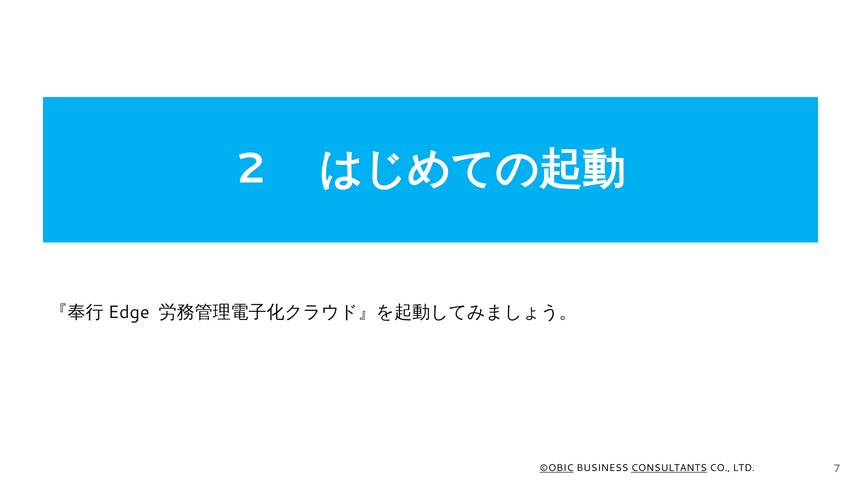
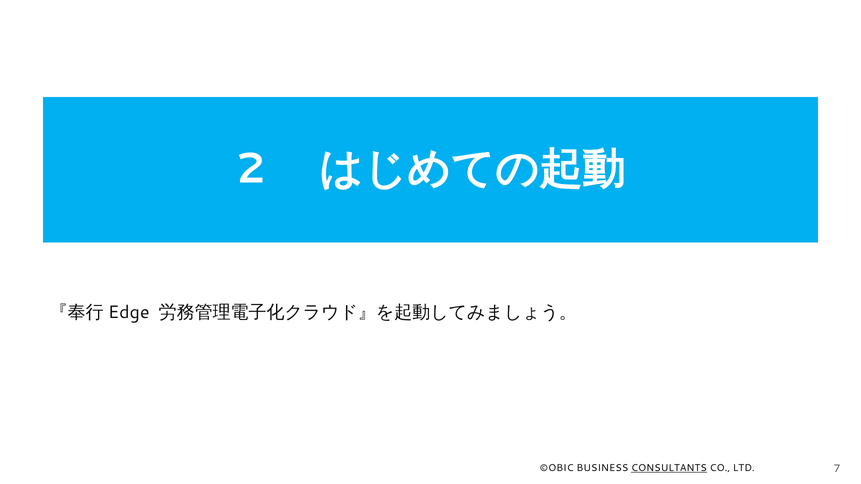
©OBIC underline: present -> none
